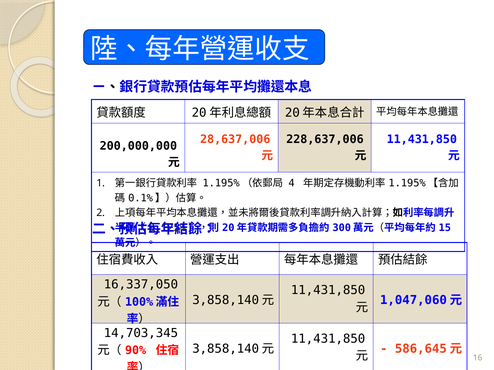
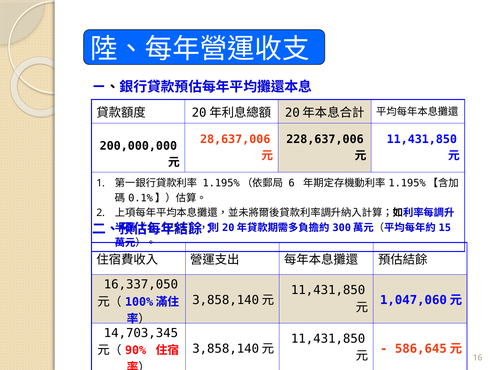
4: 4 -> 6
